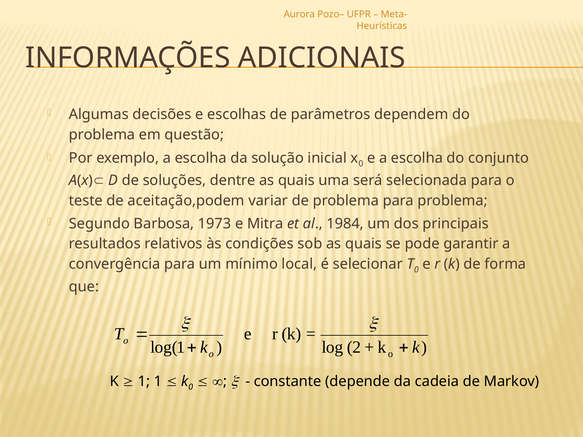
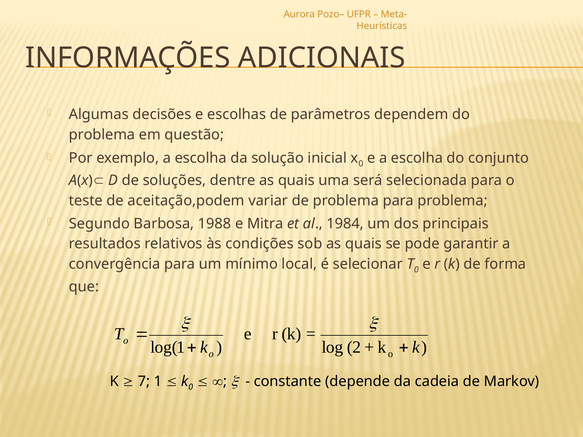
1973: 1973 -> 1988
1 at (144, 382): 1 -> 7
